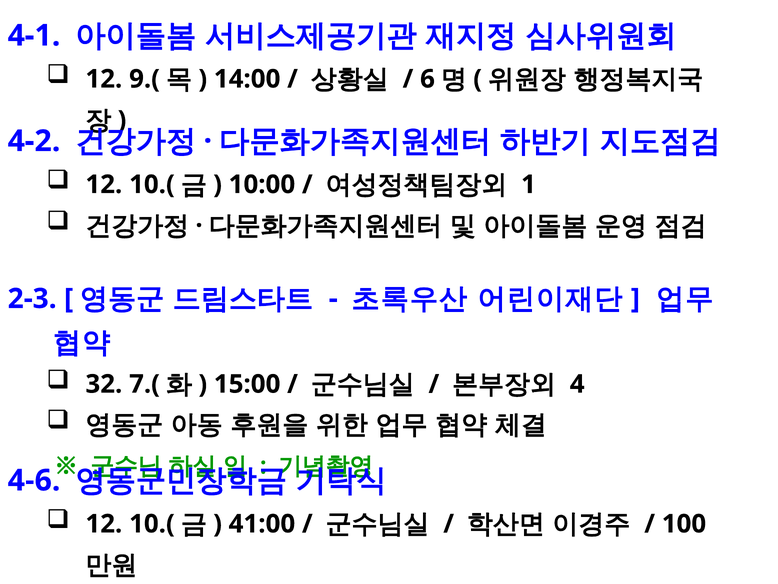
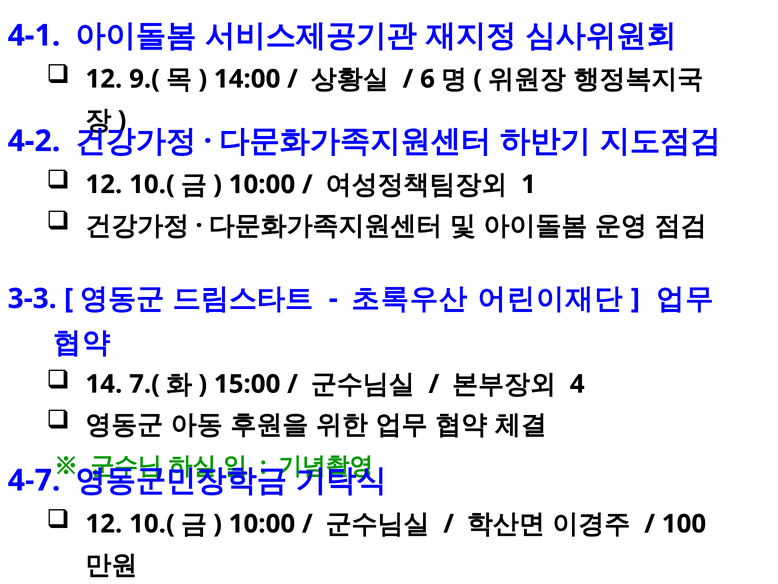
2-3: 2-3 -> 3-3
32: 32 -> 14
4-6: 4-6 -> 4-7
41:00 at (262, 523): 41:00 -> 10:00
